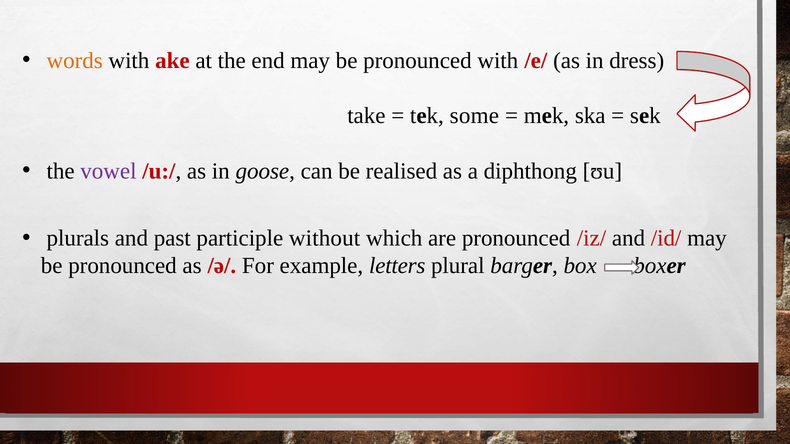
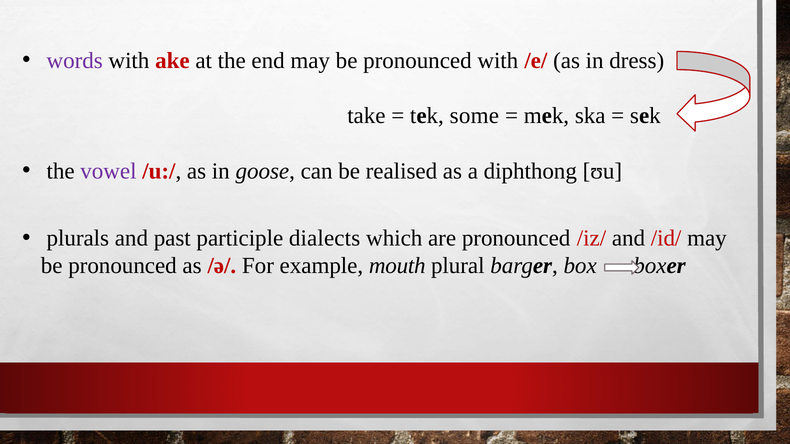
words colour: orange -> purple
without: without -> dialects
letters: letters -> mouth
